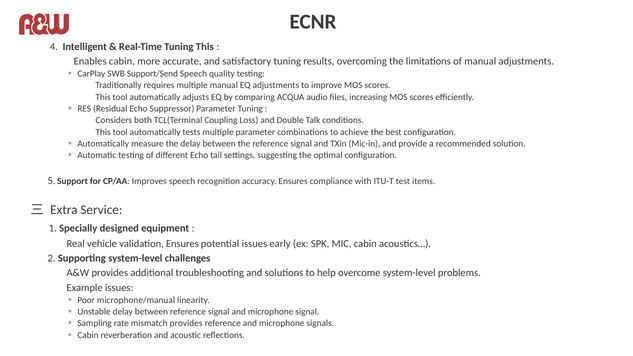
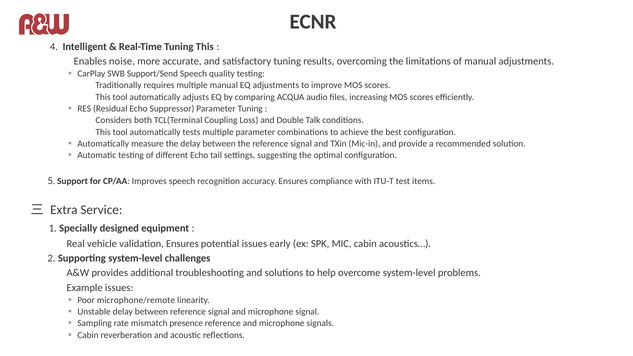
Enables cabin: cabin -> noise
microphone/manual: microphone/manual -> microphone/remote
mismatch provides: provides -> presence
